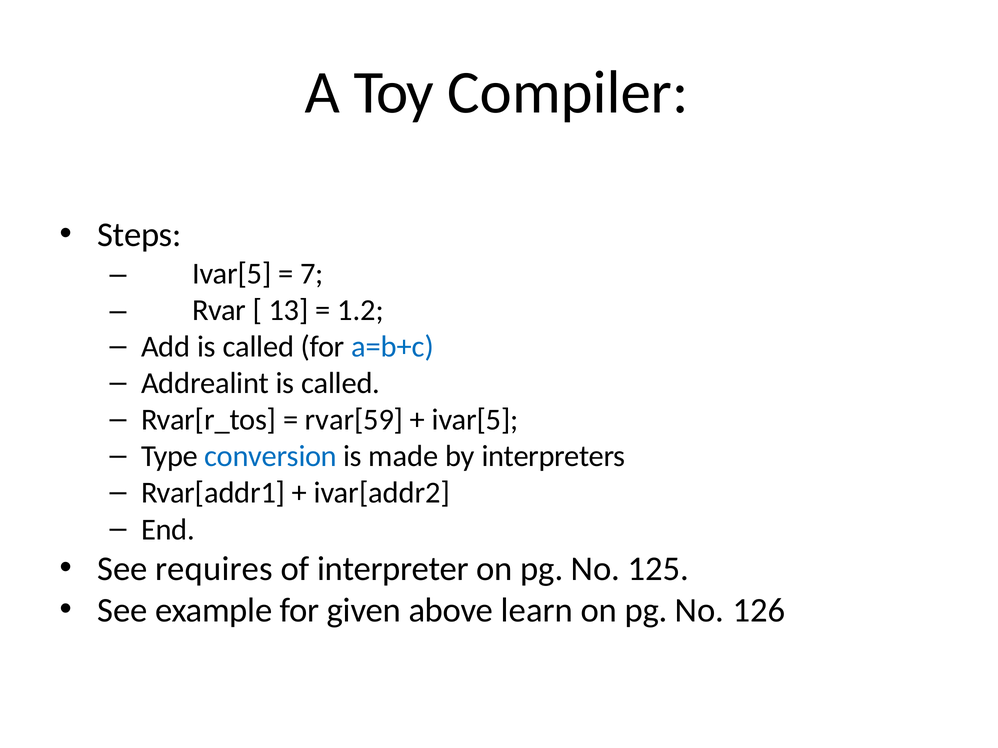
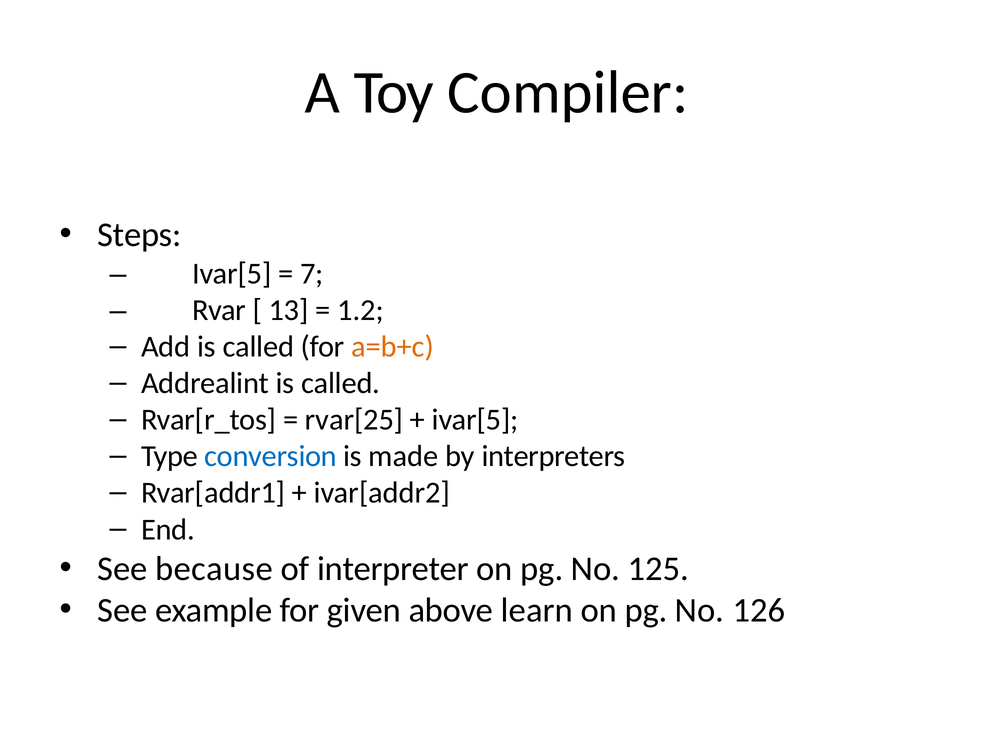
a=b+c colour: blue -> orange
rvar[59: rvar[59 -> rvar[25
requires: requires -> because
